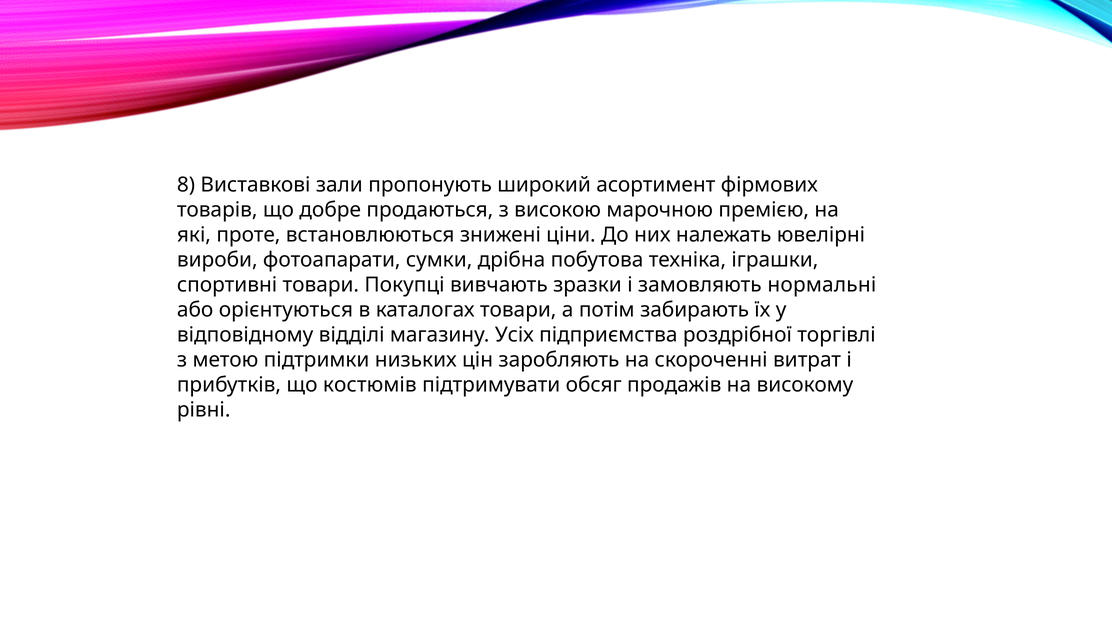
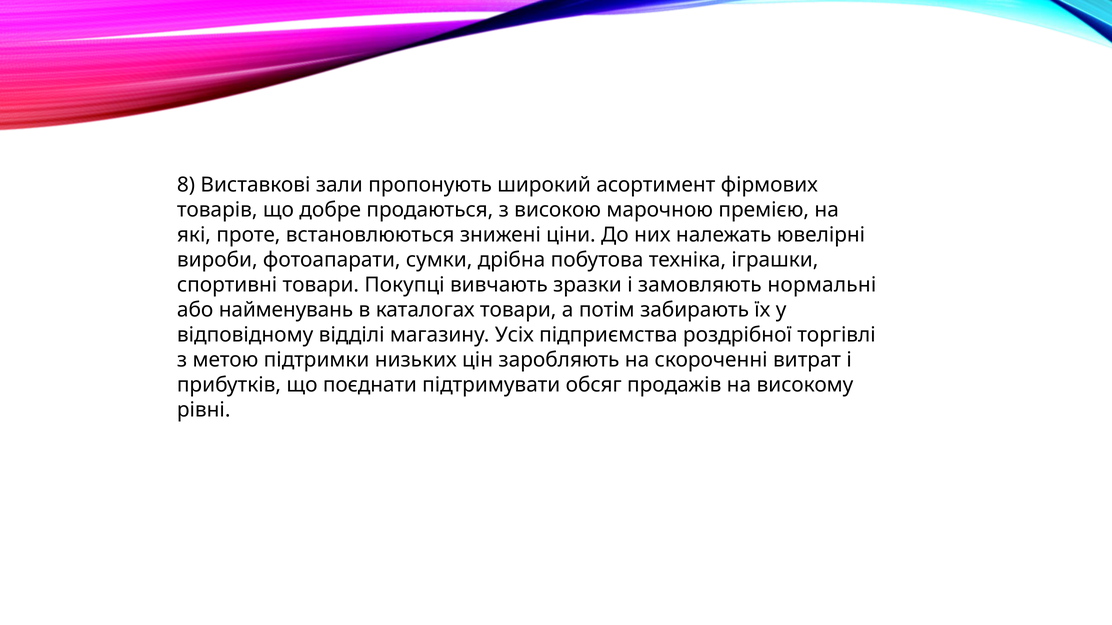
орієнтуються: орієнтуються -> найменувань
костюмів: костюмів -> поєднати
